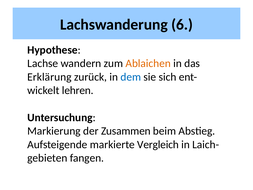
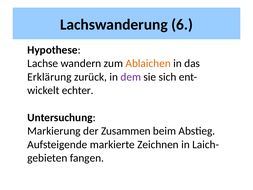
dem colour: blue -> purple
lehren: lehren -> echter
Vergleich: Vergleich -> Zeichnen
